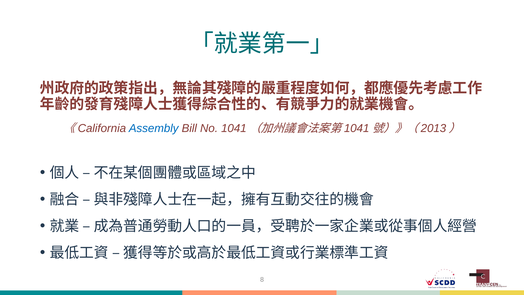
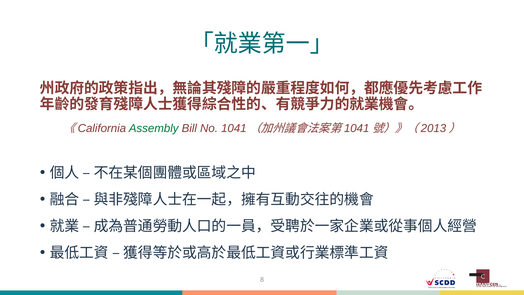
Assembly colour: blue -> green
